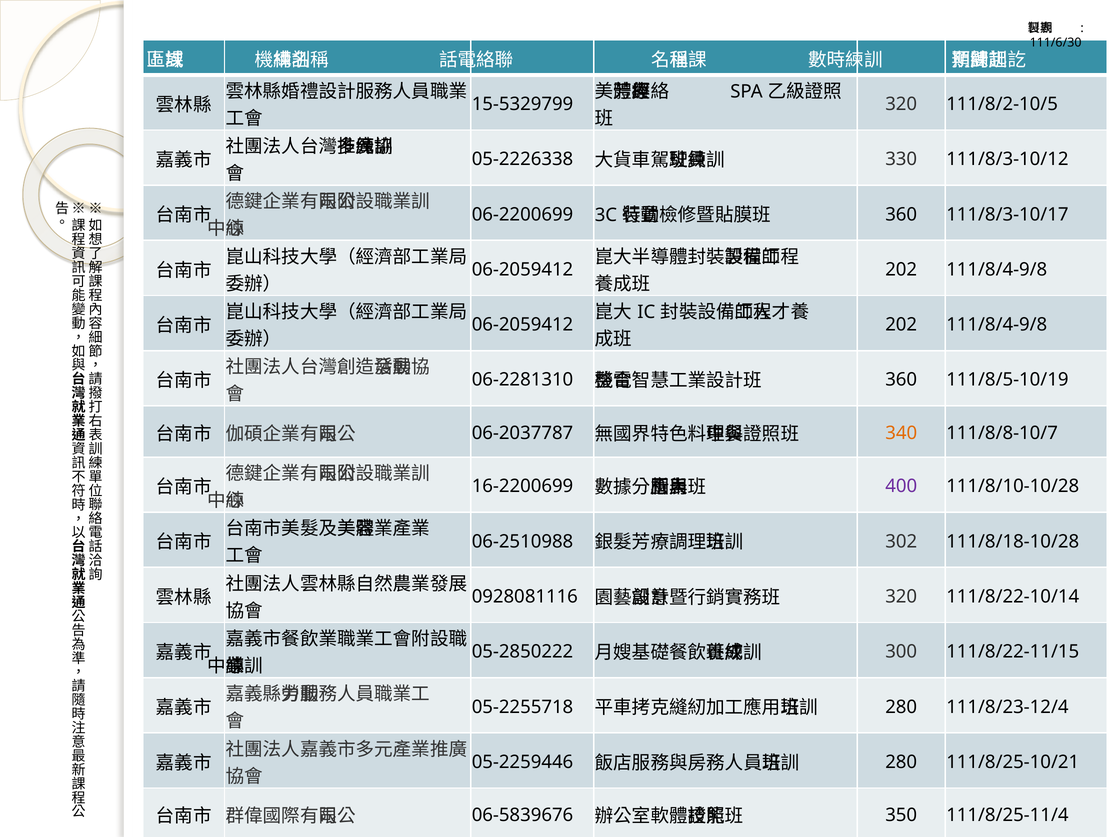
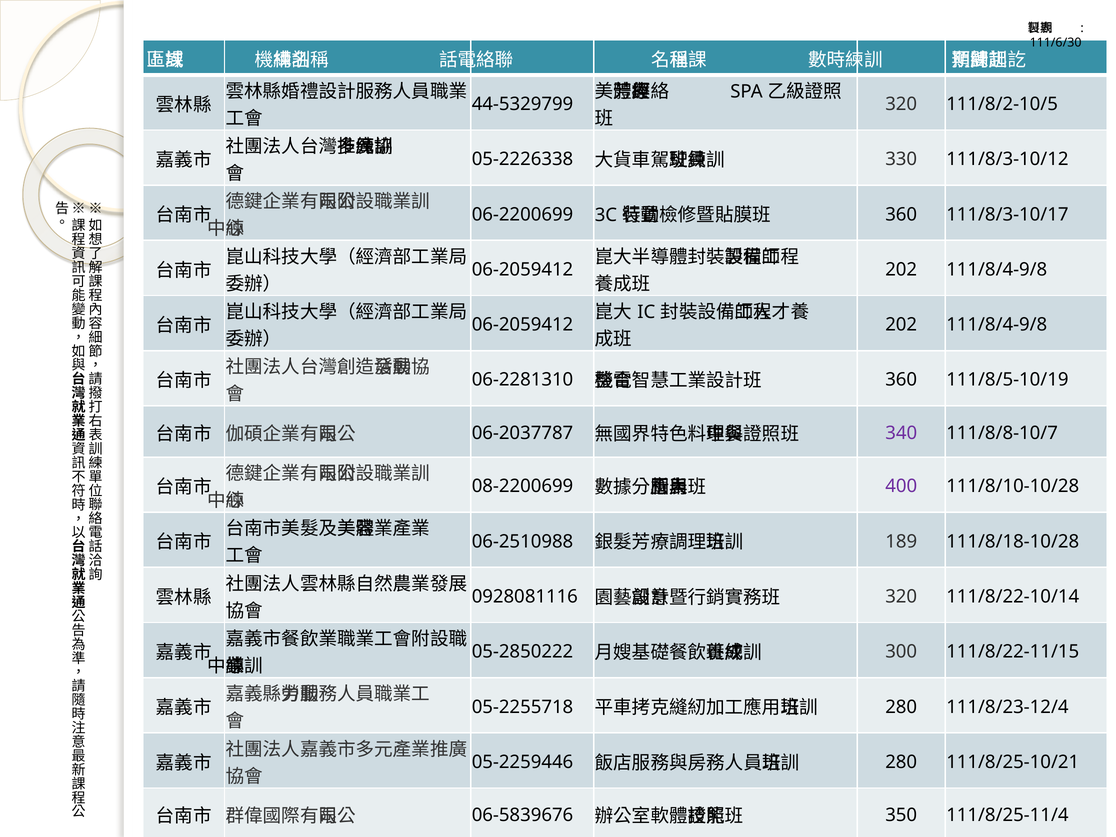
15-5329799: 15-5329799 -> 44-5329799
340 colour: orange -> purple
16-2200699: 16-2200699 -> 08-2200699
302: 302 -> 189
